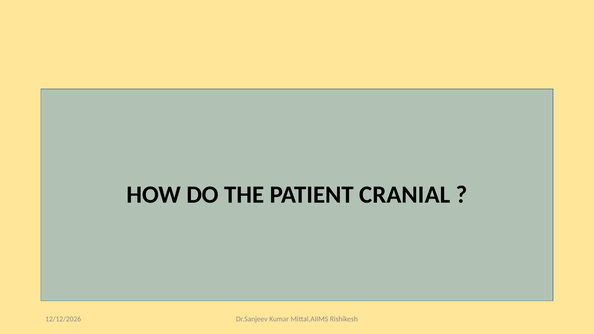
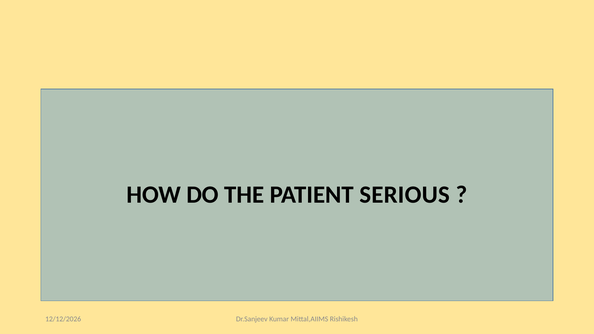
CRANIAL: CRANIAL -> SERIOUS
